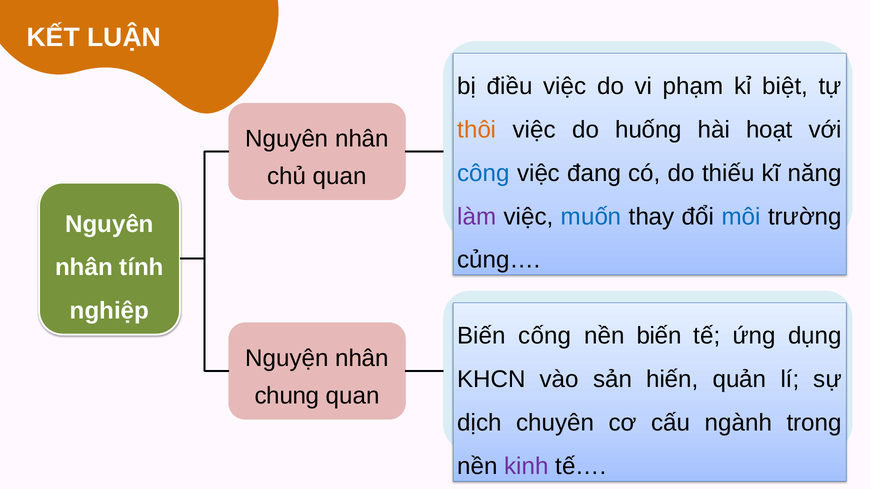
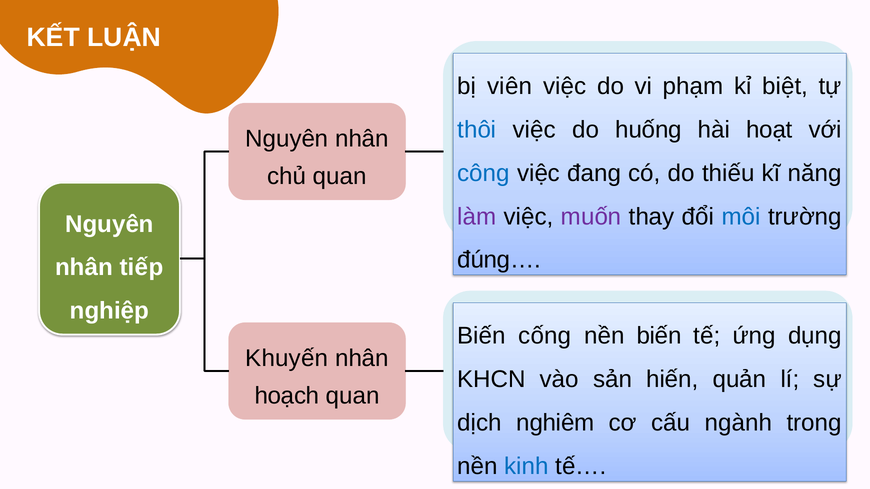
điều: điều -> viên
thôi colour: orange -> blue
muốn colour: blue -> purple
củng…: củng… -> đúng…
tính: tính -> tiếp
Nguyện: Nguyện -> Khuyến
chung: chung -> hoạch
chuyên: chuyên -> nghiêm
kinh colour: purple -> blue
